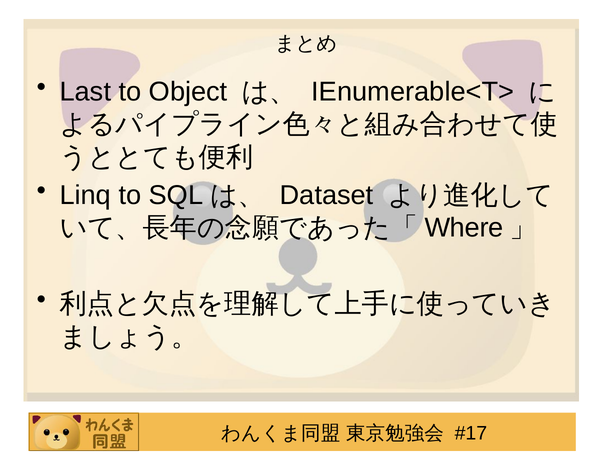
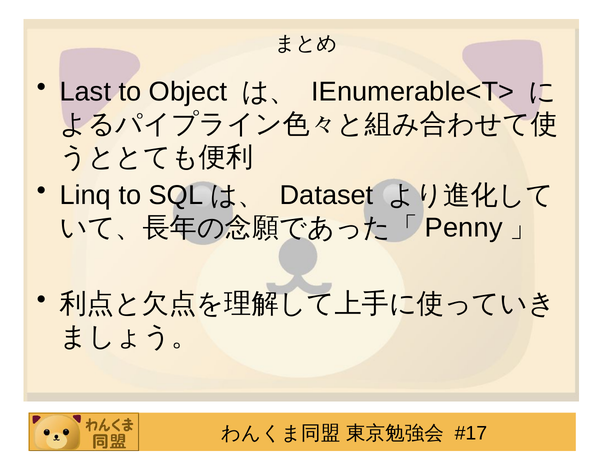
Where: Where -> Penny
